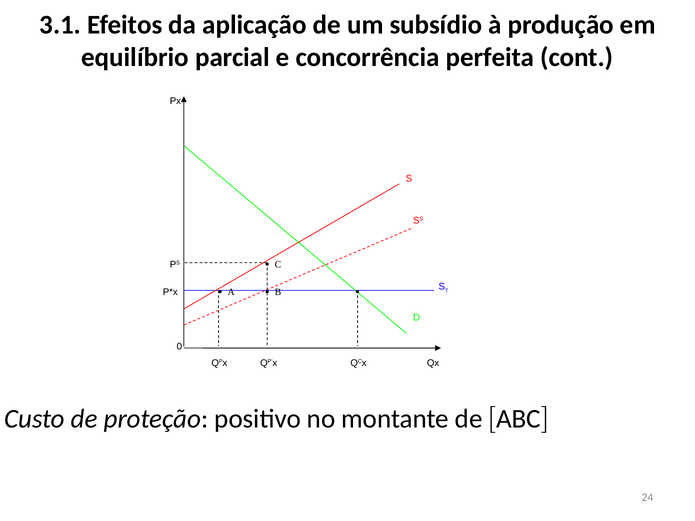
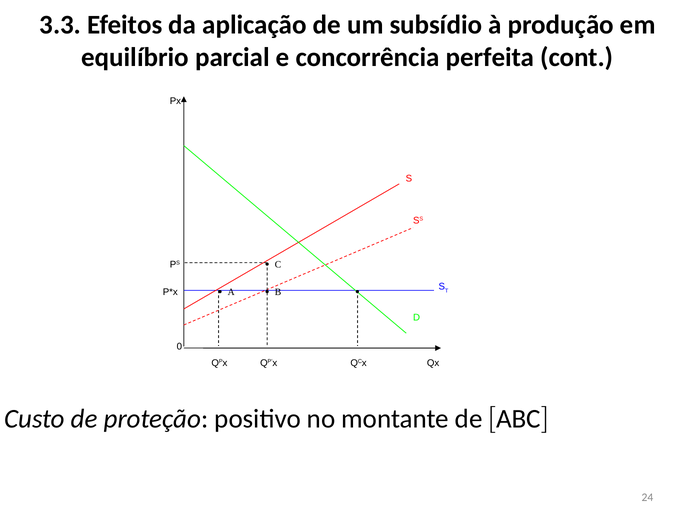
3.1: 3.1 -> 3.3
